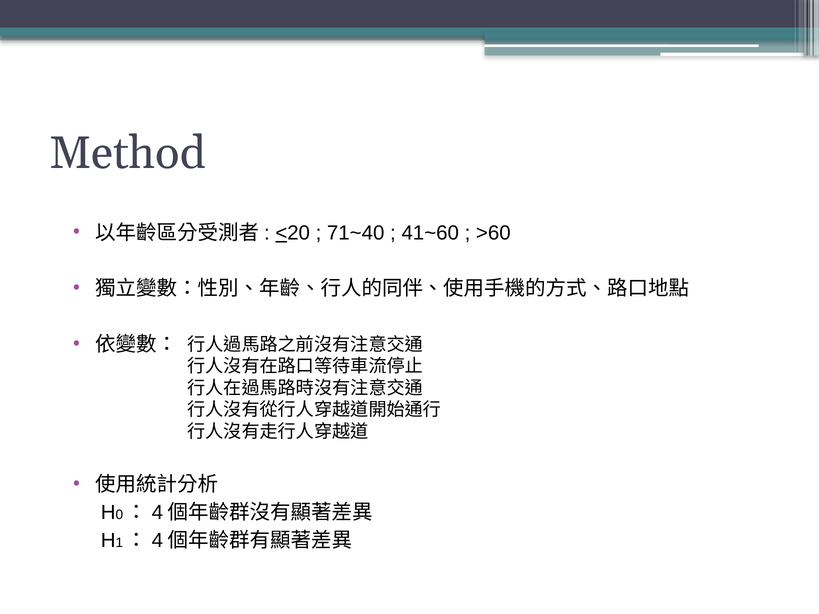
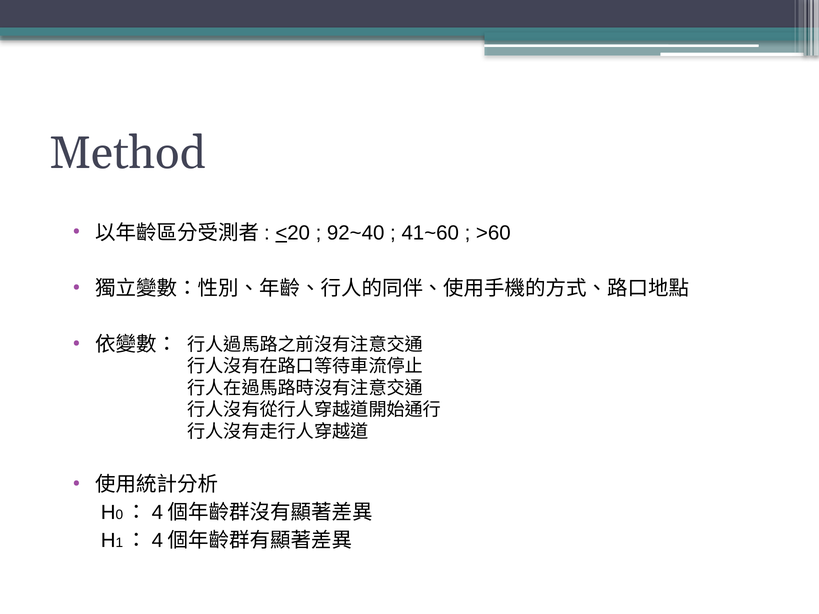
71~40: 71~40 -> 92~40
